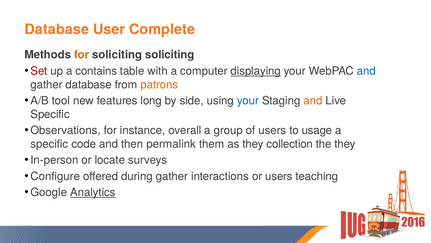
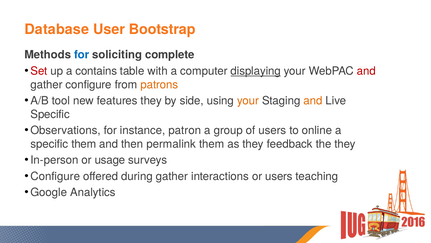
Complete: Complete -> Bootstrap
for at (82, 55) colour: orange -> blue
soliciting soliciting: soliciting -> complete
and at (366, 71) colour: blue -> red
gather database: database -> configure
features long: long -> they
your at (248, 100) colour: blue -> orange
overall: overall -> patron
usage: usage -> online
specific code: code -> them
collection: collection -> feedback
locate: locate -> usage
Analytics underline: present -> none
